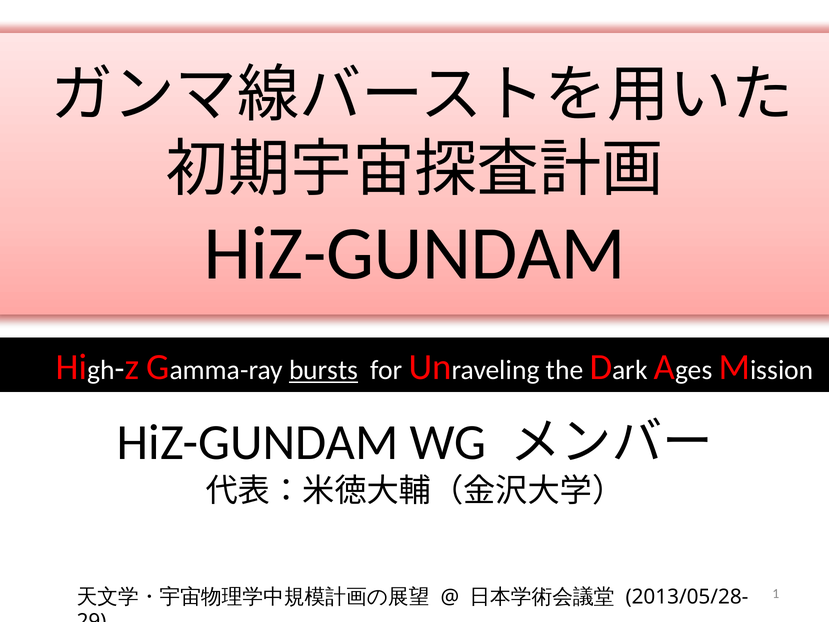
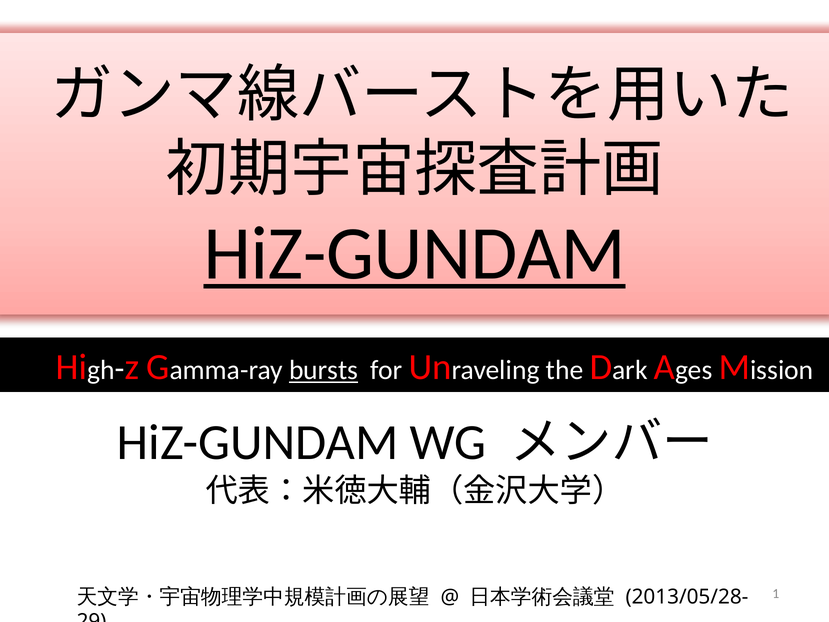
HiZ-GUNDAM at (415, 254) underline: none -> present
